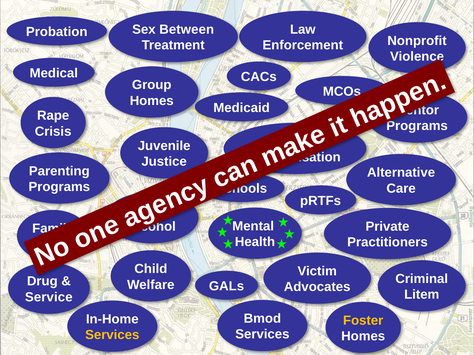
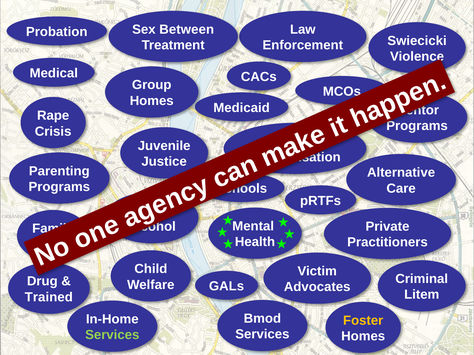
Nonprofit: Nonprofit -> Swiecicki
Service: Service -> Trained
Services at (112, 335) colour: yellow -> light green
